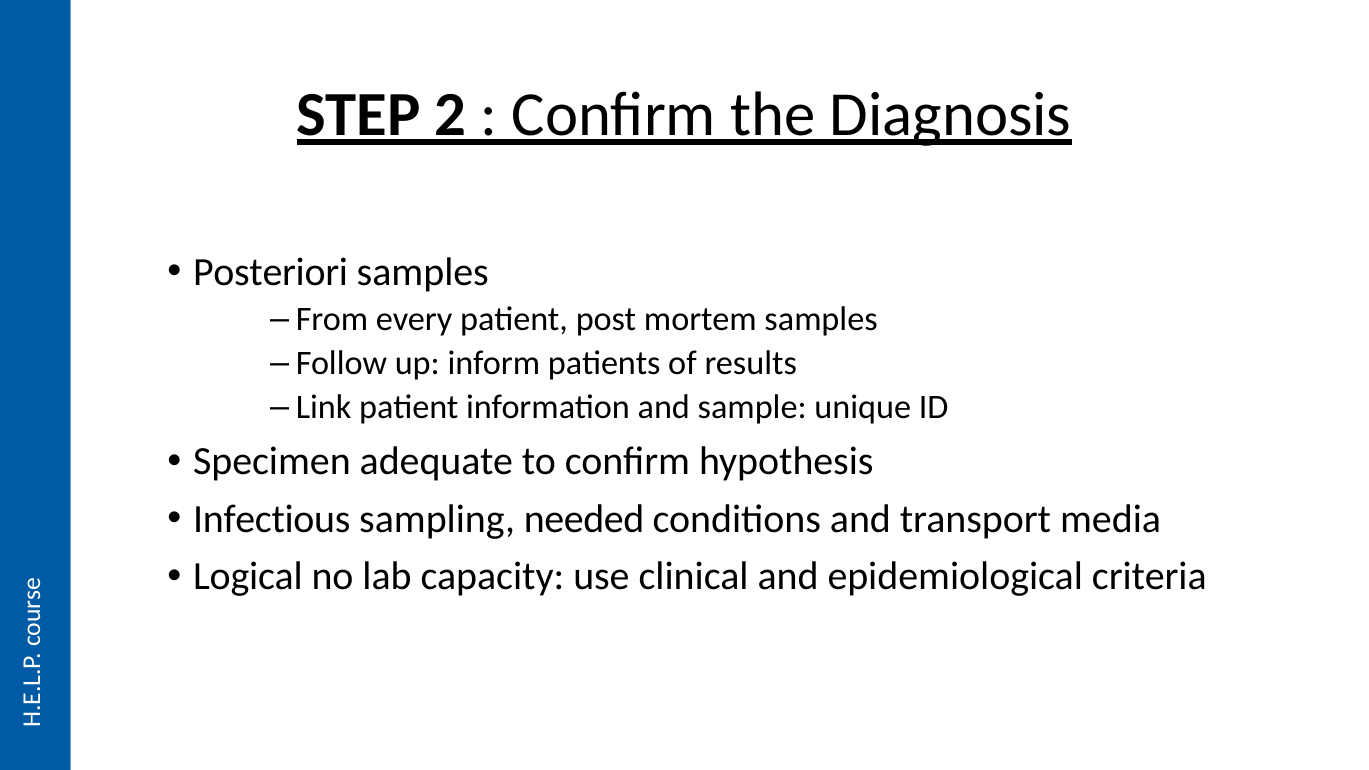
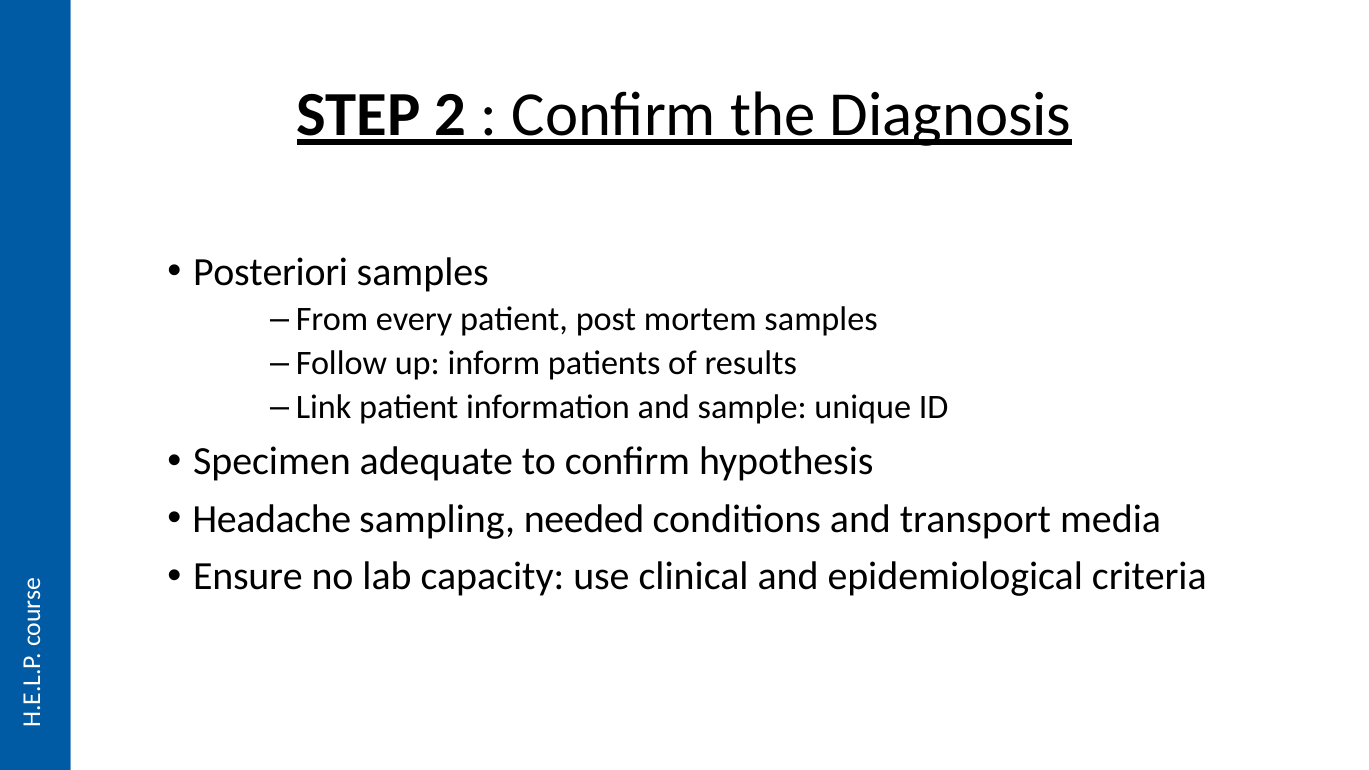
Infectious: Infectious -> Headache
Logical: Logical -> Ensure
